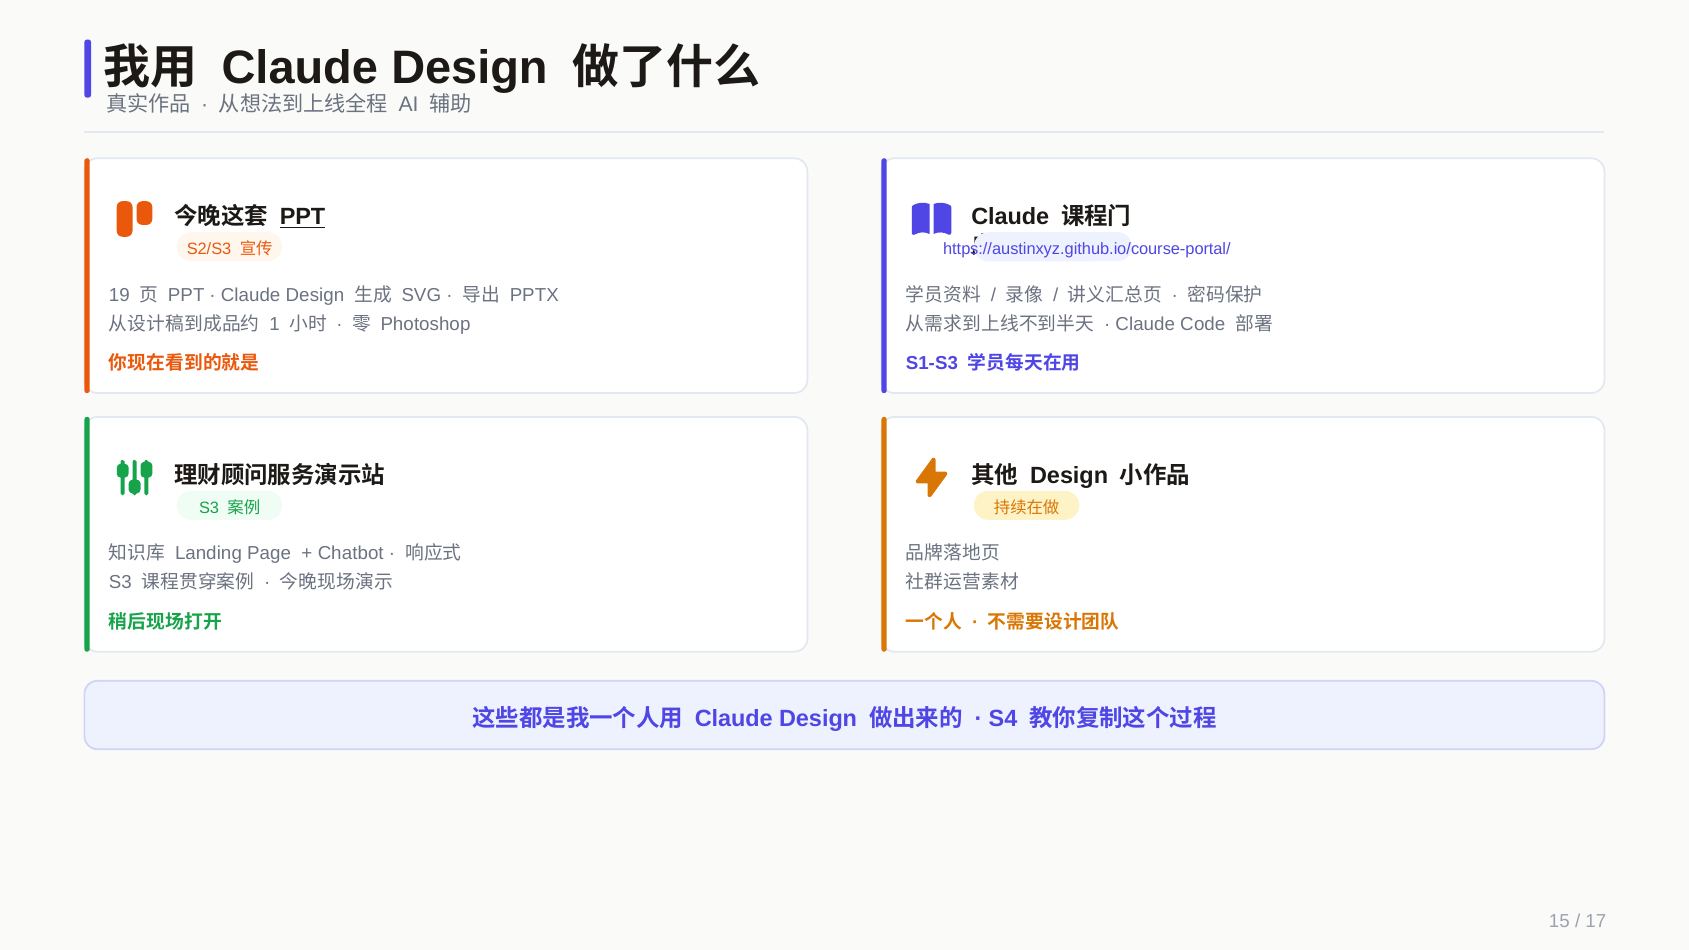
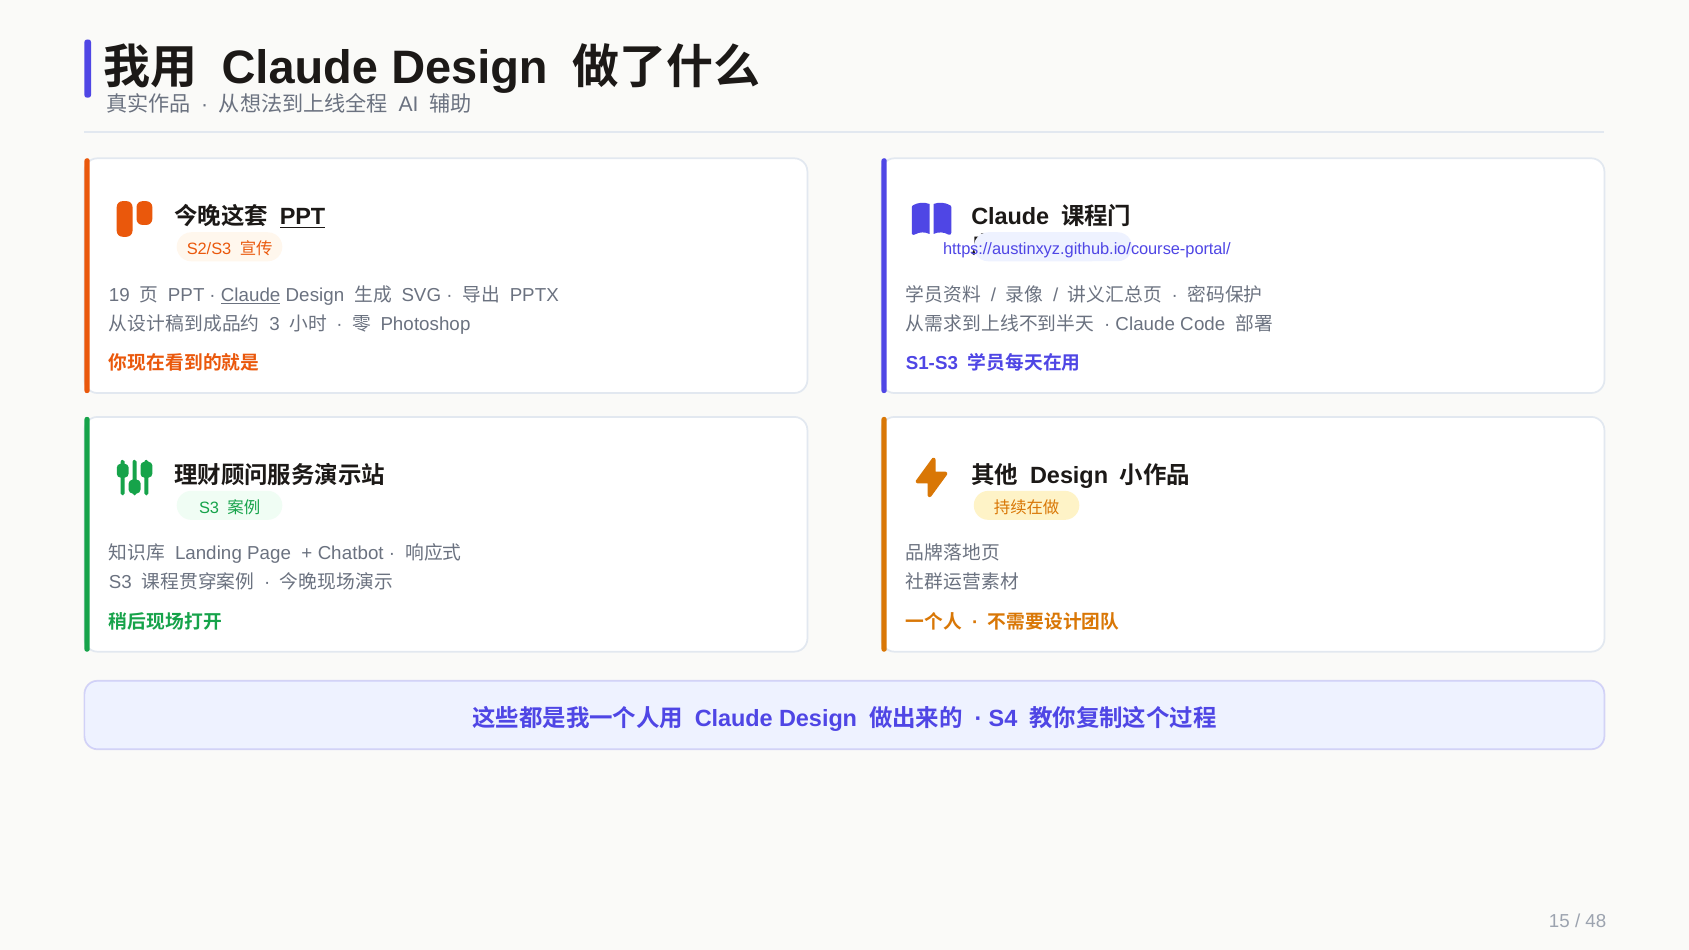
Claude at (251, 295) underline: none -> present
1: 1 -> 3
17: 17 -> 48
